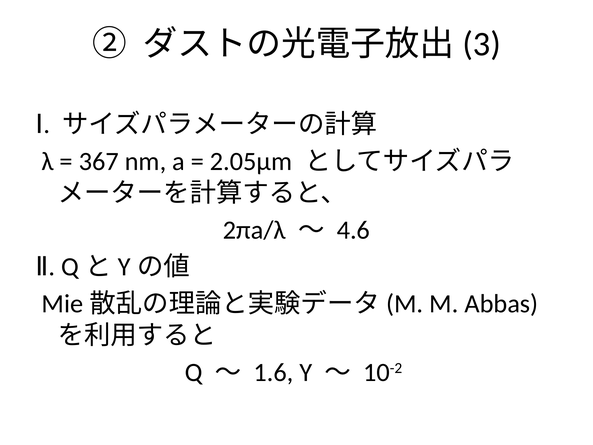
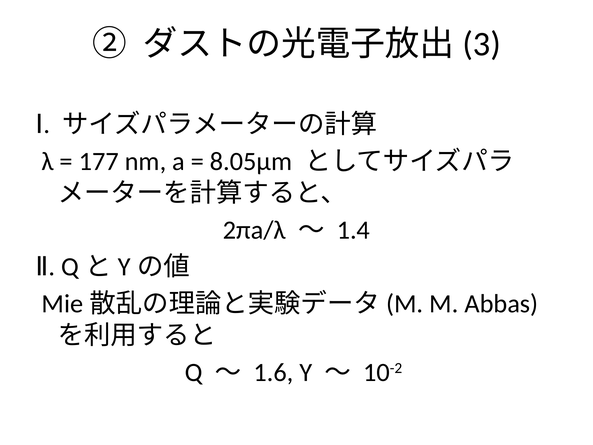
367: 367 -> 177
2.05μm: 2.05μm -> 8.05μm
4.6: 4.6 -> 1.4
